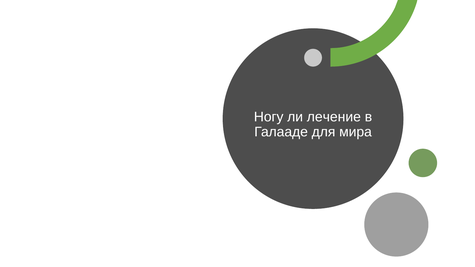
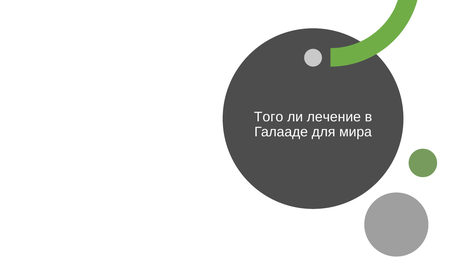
Ногу: Ногу -> Того
